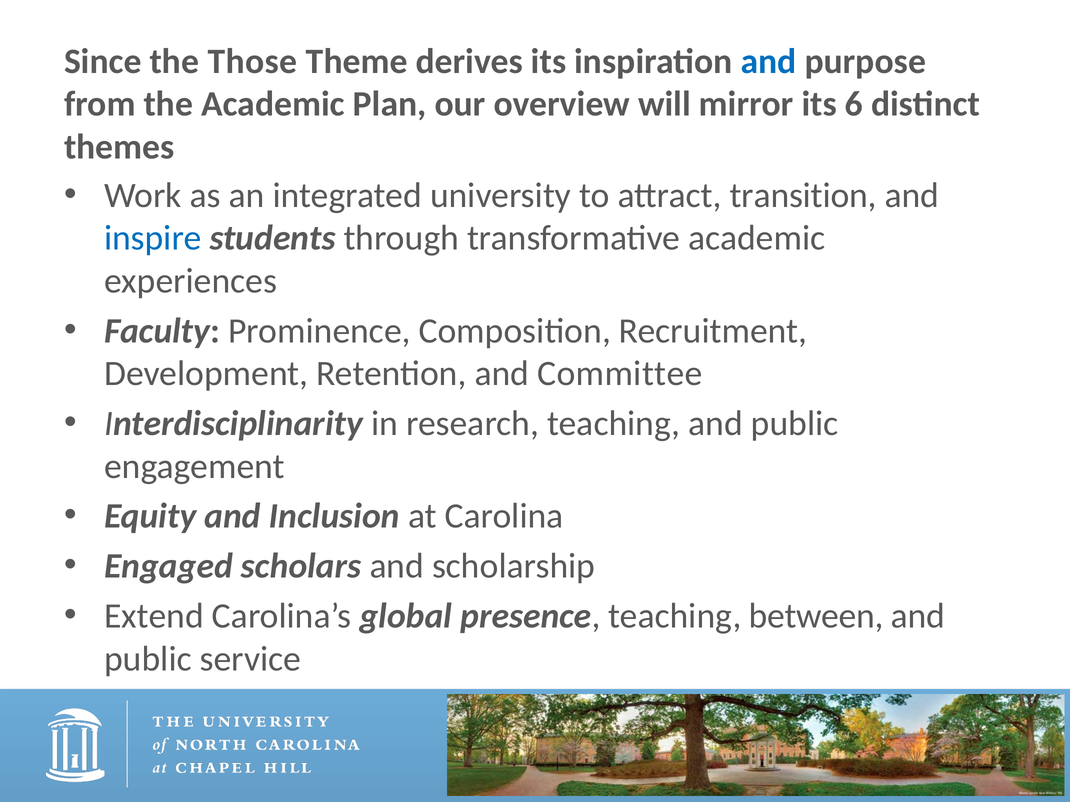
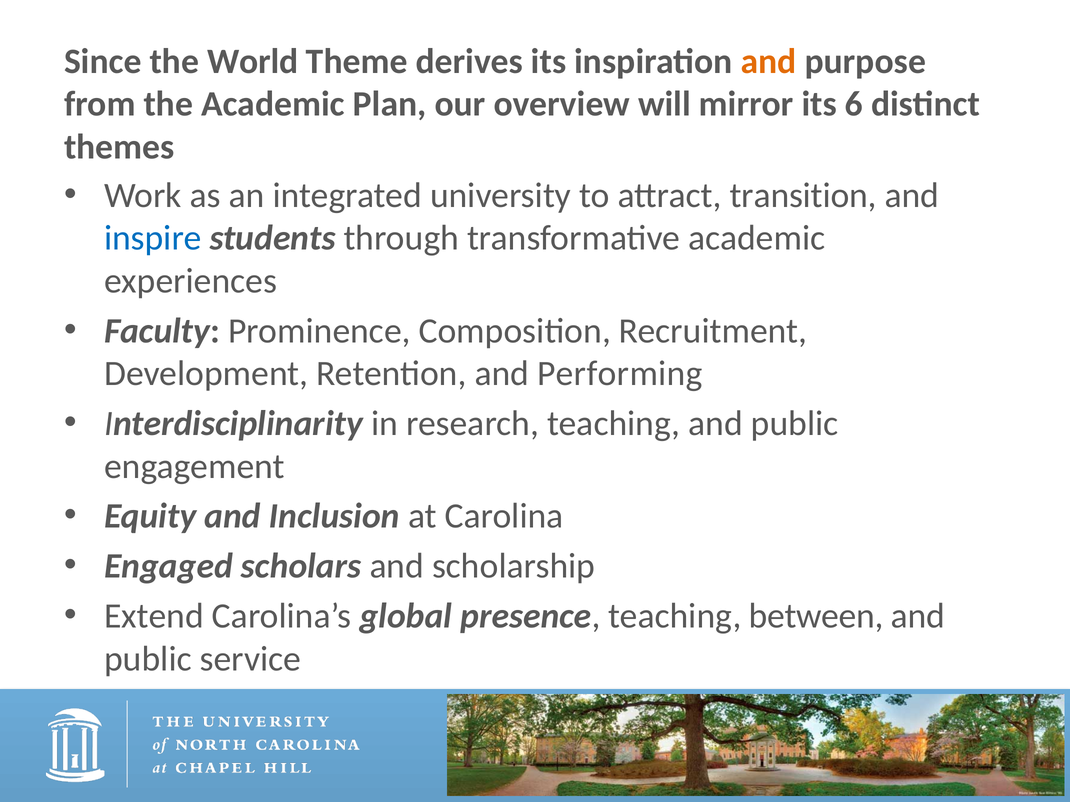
Those: Those -> World
and at (769, 61) colour: blue -> orange
Committee: Committee -> Performing
